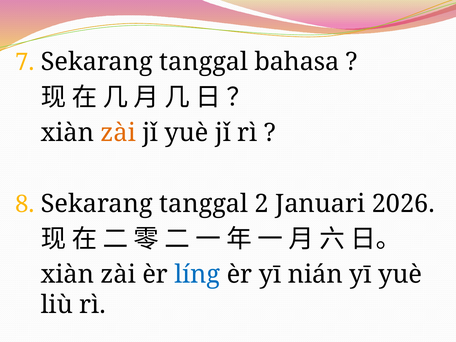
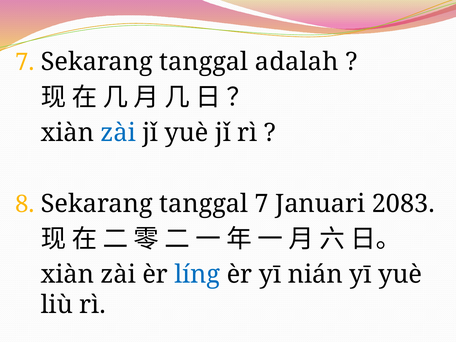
bahasa: bahasa -> adalah
zài at (118, 133) colour: orange -> blue
tanggal 2: 2 -> 7
2026: 2026 -> 2083
